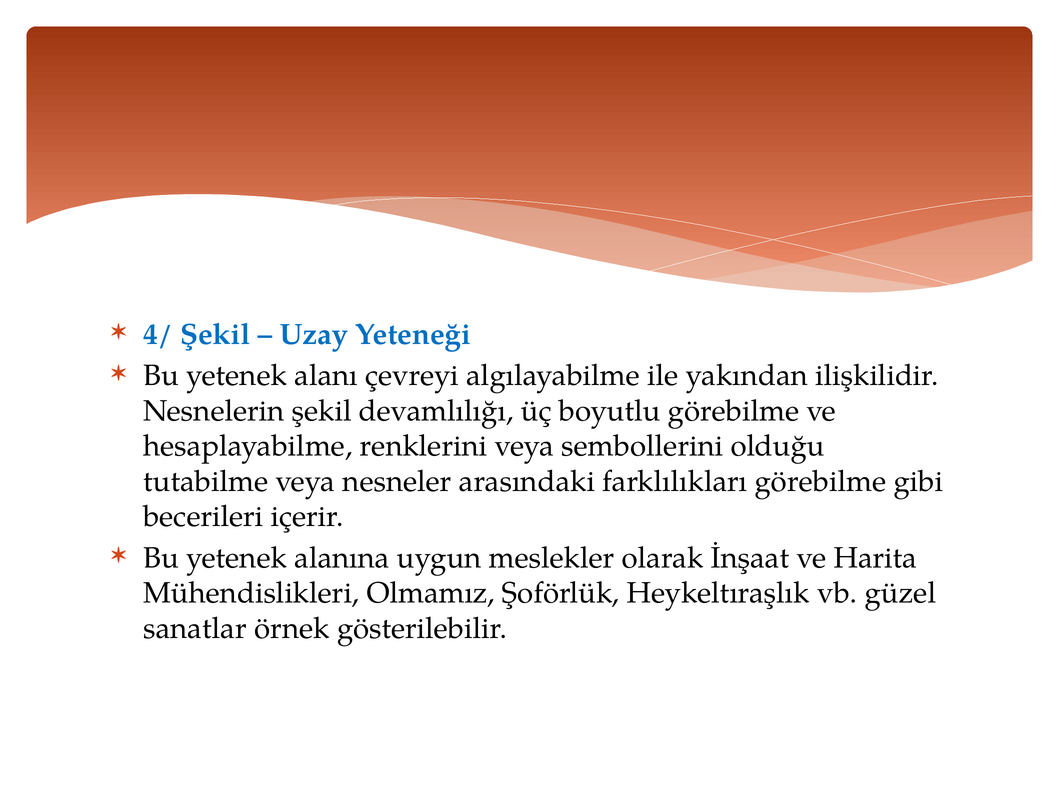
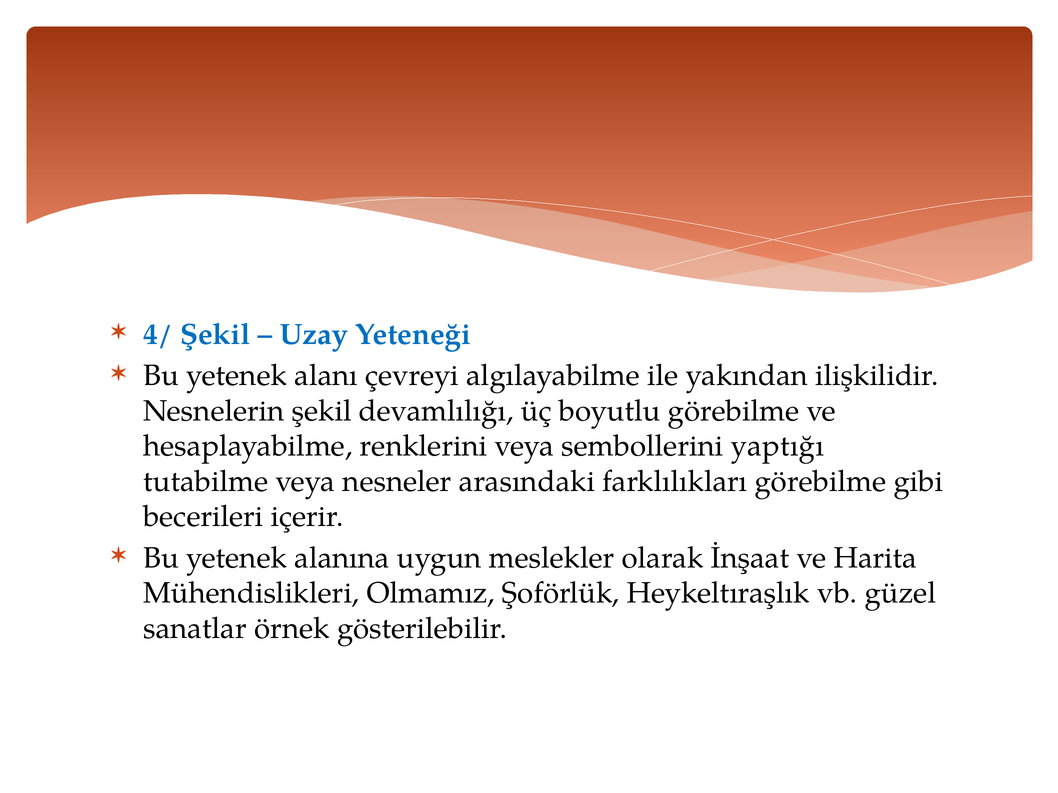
olduğu: olduğu -> yaptığı
